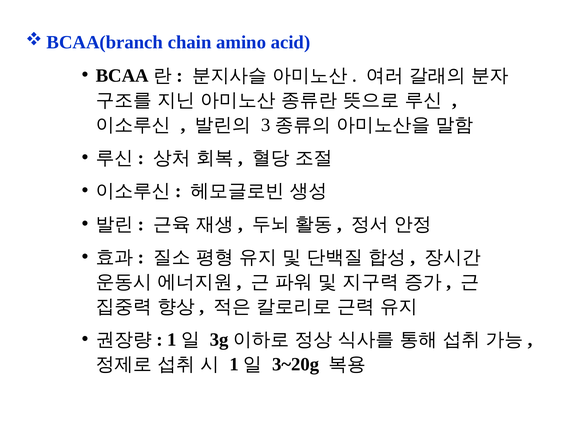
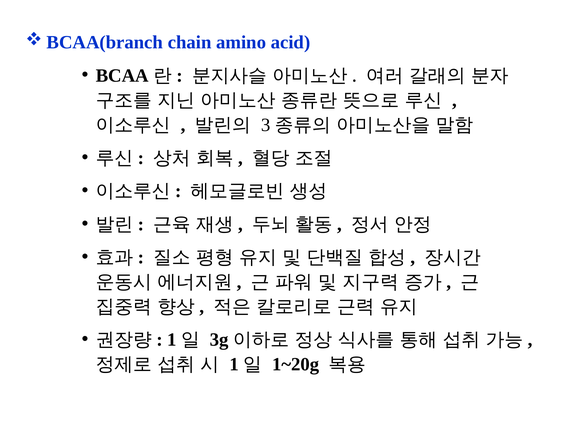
3~20g: 3~20g -> 1~20g
